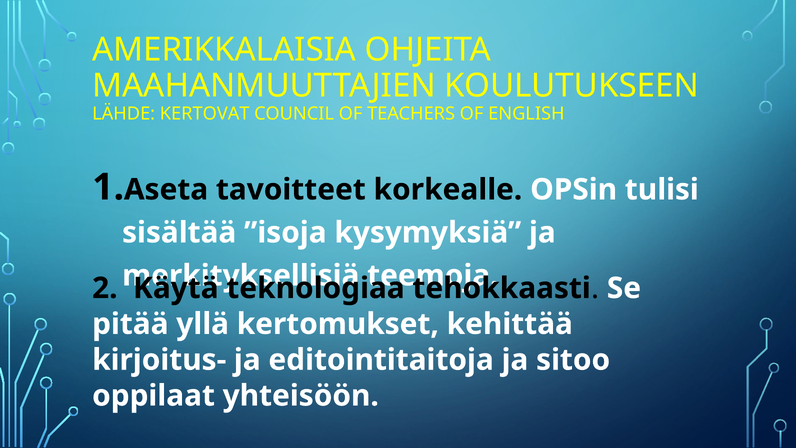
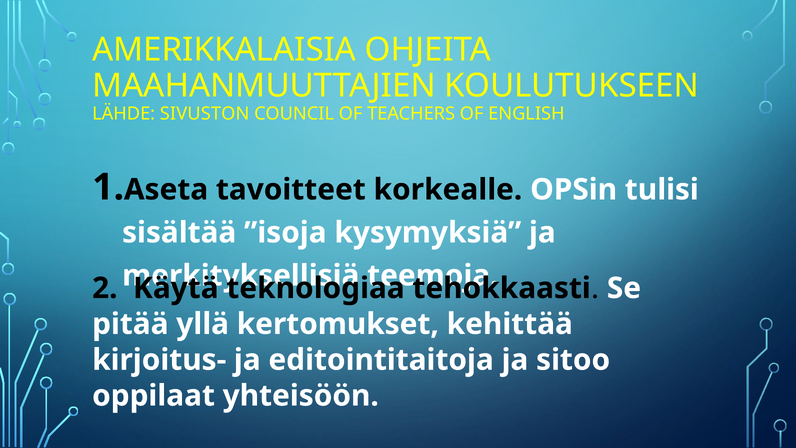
KERTOVAT: KERTOVAT -> SIVUSTON
